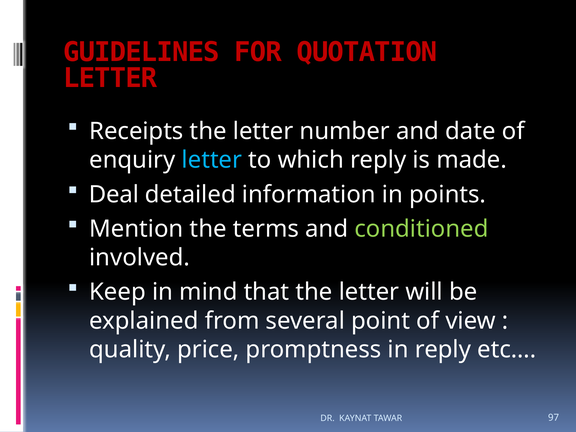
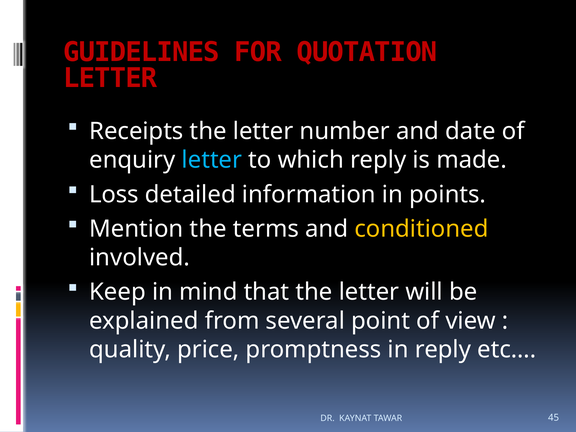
Deal: Deal -> Loss
conditioned colour: light green -> yellow
97: 97 -> 45
